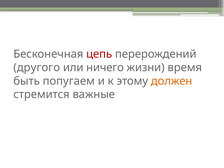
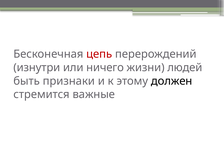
другого: другого -> изнутри
время: время -> людей
попугаем: попугаем -> признаки
должен colour: orange -> black
